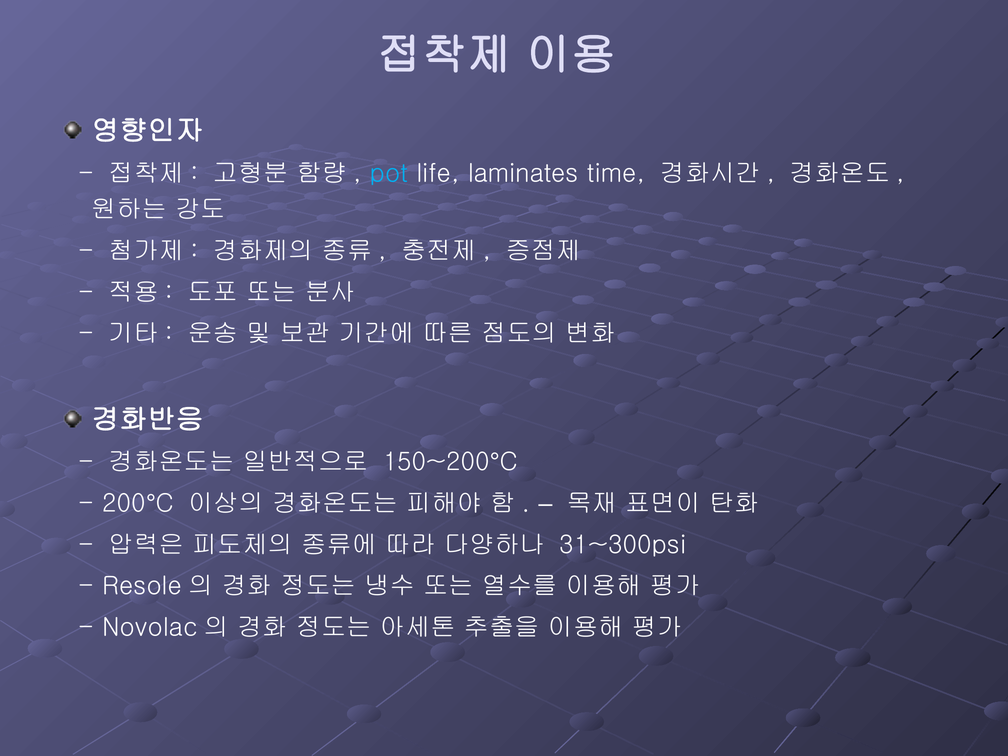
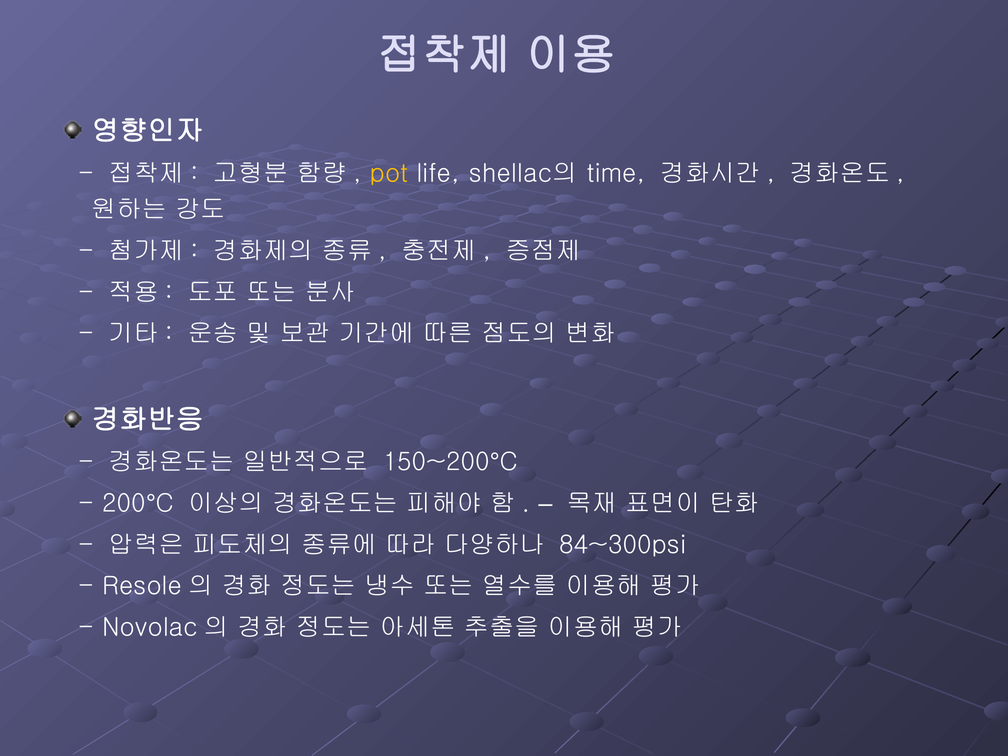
pot colour: light blue -> yellow
laminates: laminates -> shellac의
31~300psi: 31~300psi -> 84~300psi
